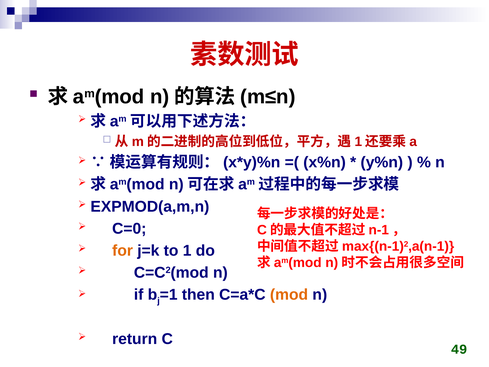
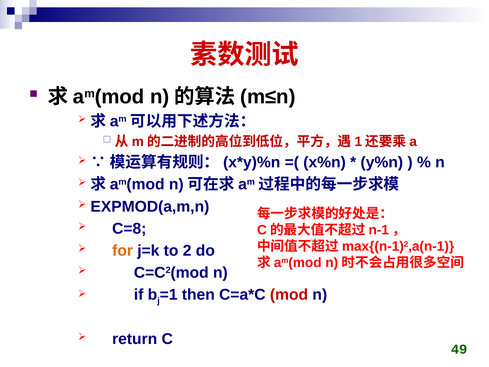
C=0: C=0 -> C=8
1: 1 -> 2
mod colour: orange -> red
